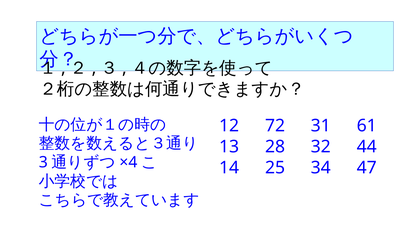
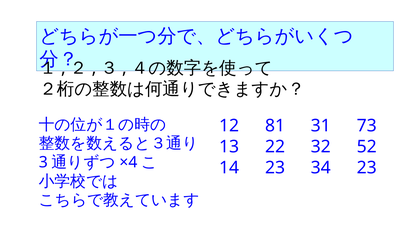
72: 72 -> 81
61: 61 -> 73
28: 28 -> 22
44: 44 -> 52
14 25: 25 -> 23
34 47: 47 -> 23
